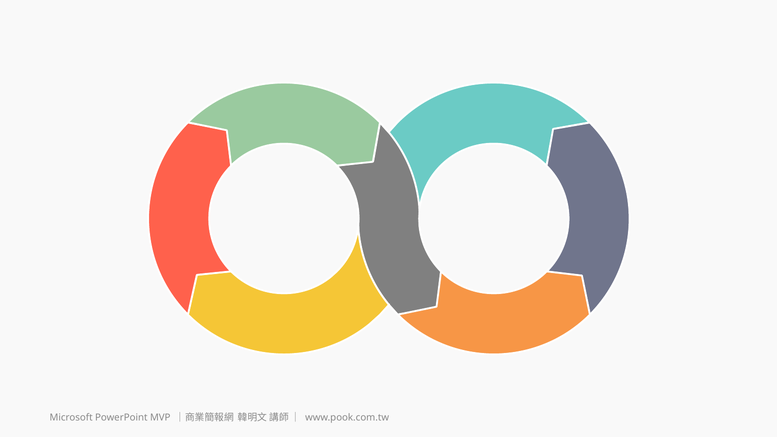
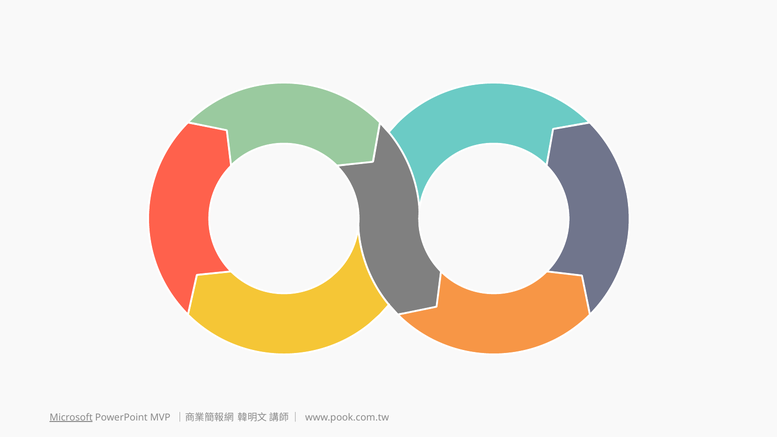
Microsoft underline: none -> present
